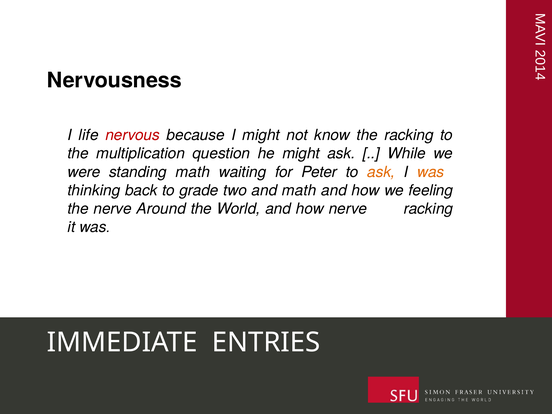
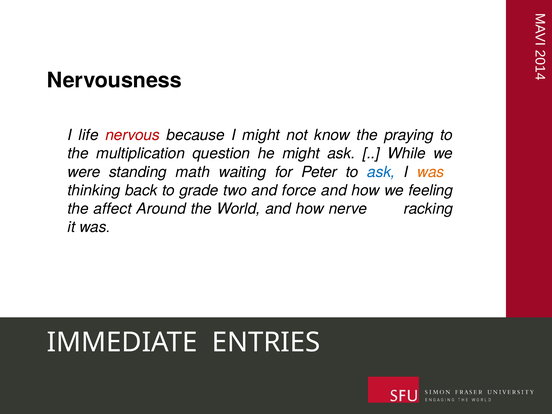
the racking: racking -> praying
ask at (381, 172) colour: orange -> blue
and math: math -> force
the nerve: nerve -> affect
